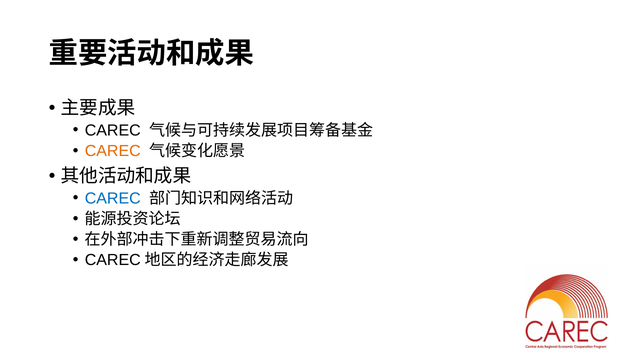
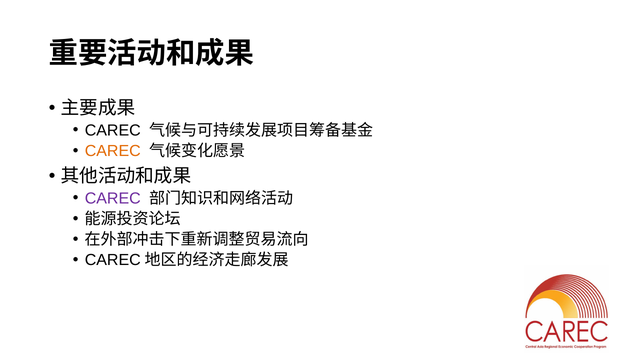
CAREC at (113, 198) colour: blue -> purple
